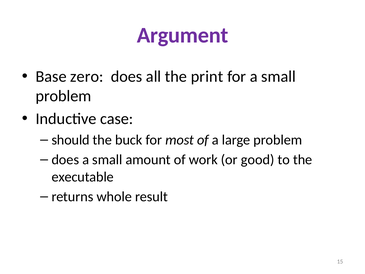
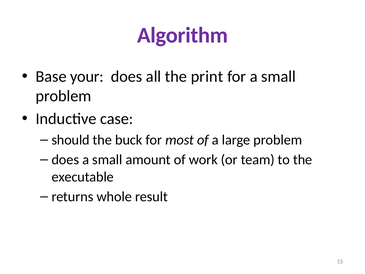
Argument: Argument -> Algorithm
zero: zero -> your
good: good -> team
